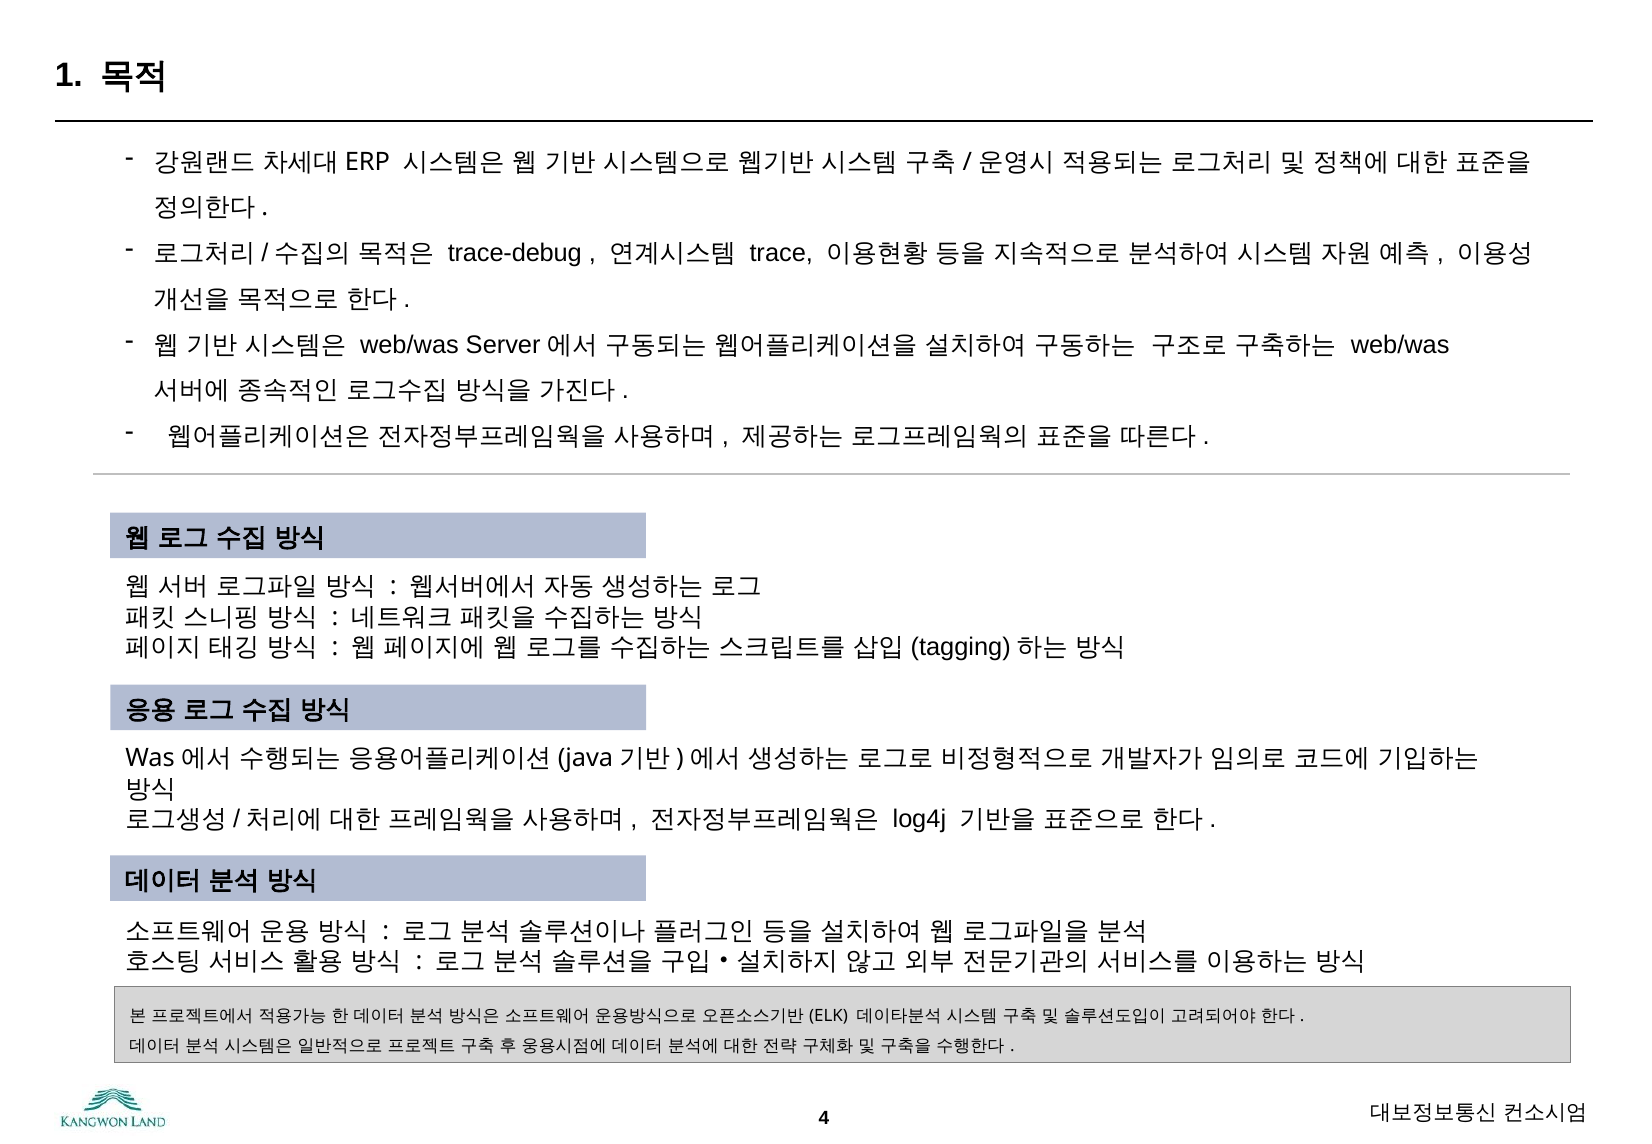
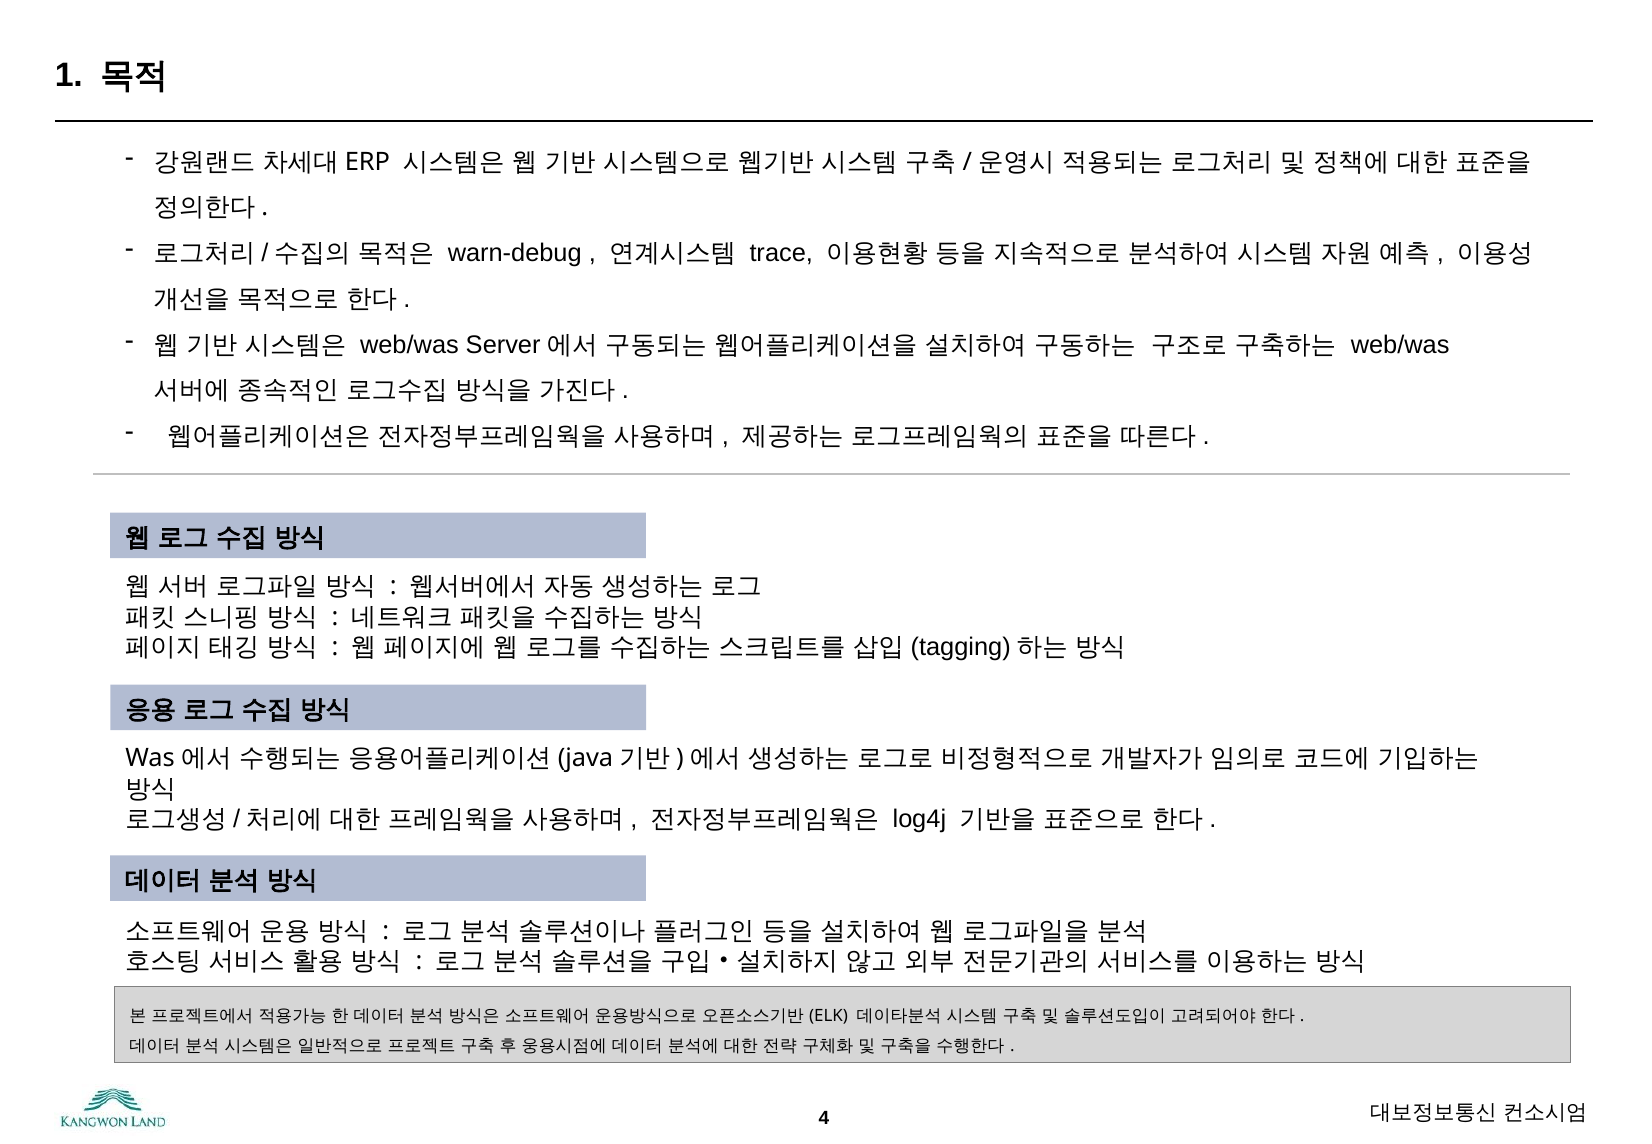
trace-debug: trace-debug -> warn-debug
